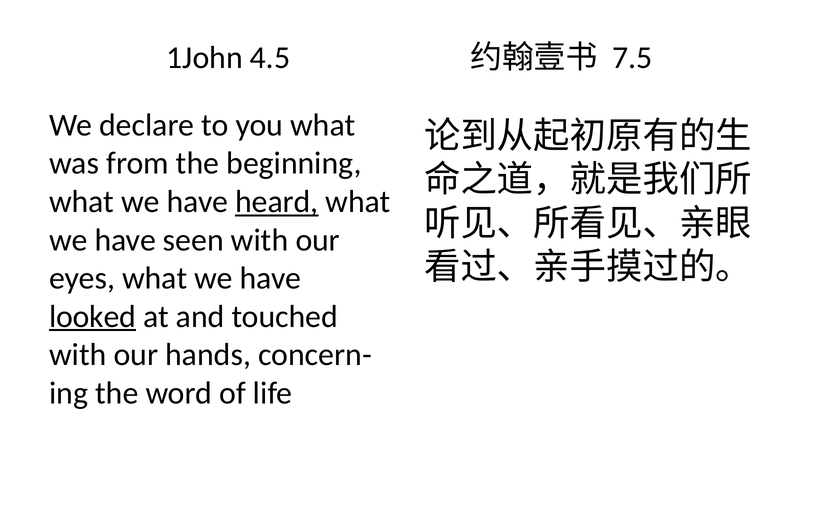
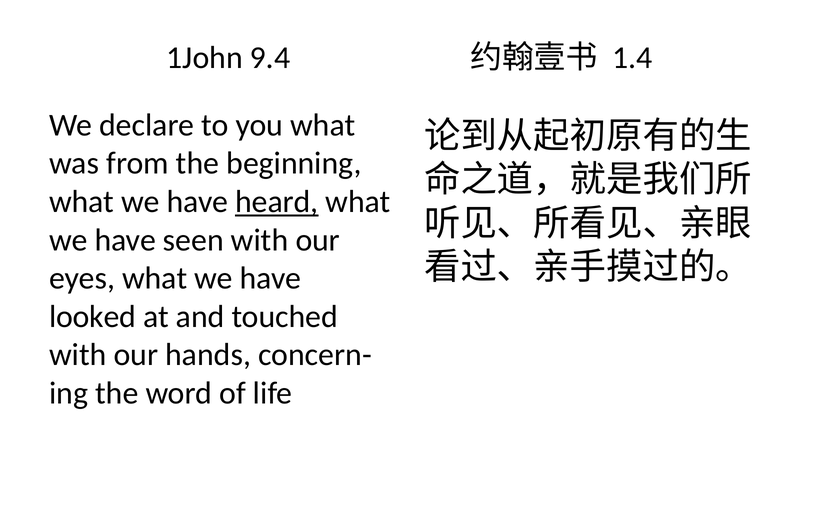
4.5: 4.5 -> 9.4
7.5: 7.5 -> 1.4
looked underline: present -> none
